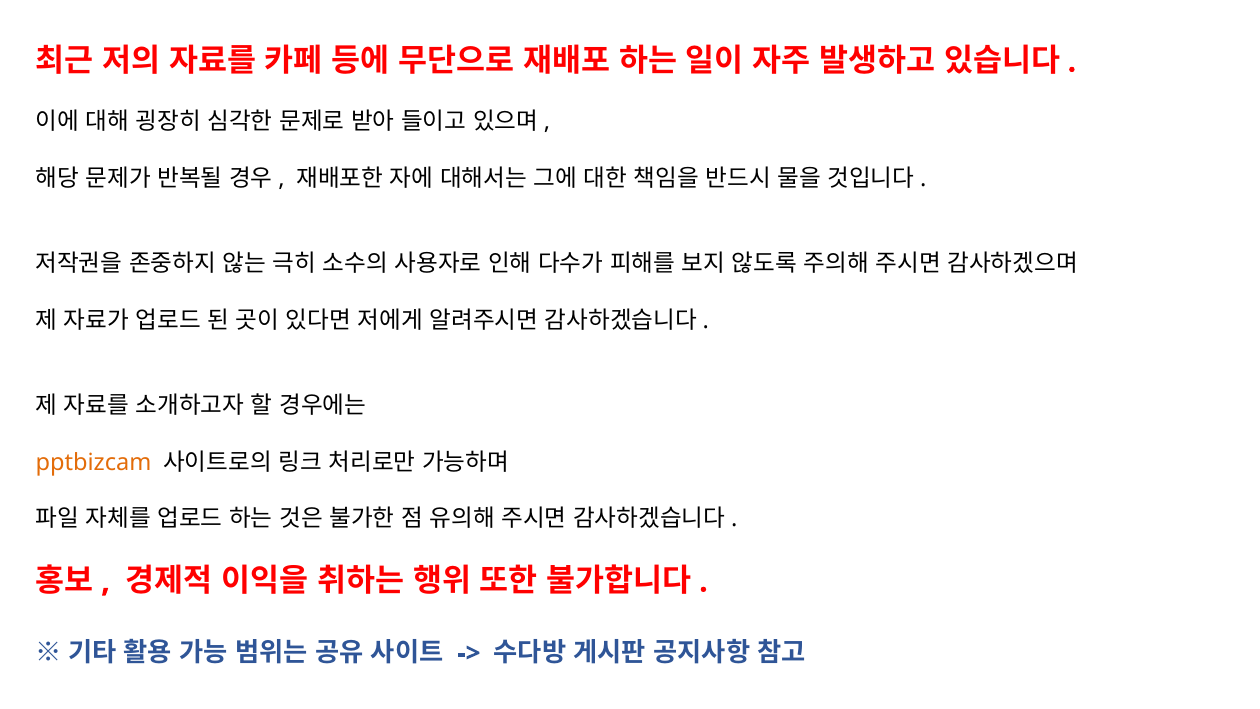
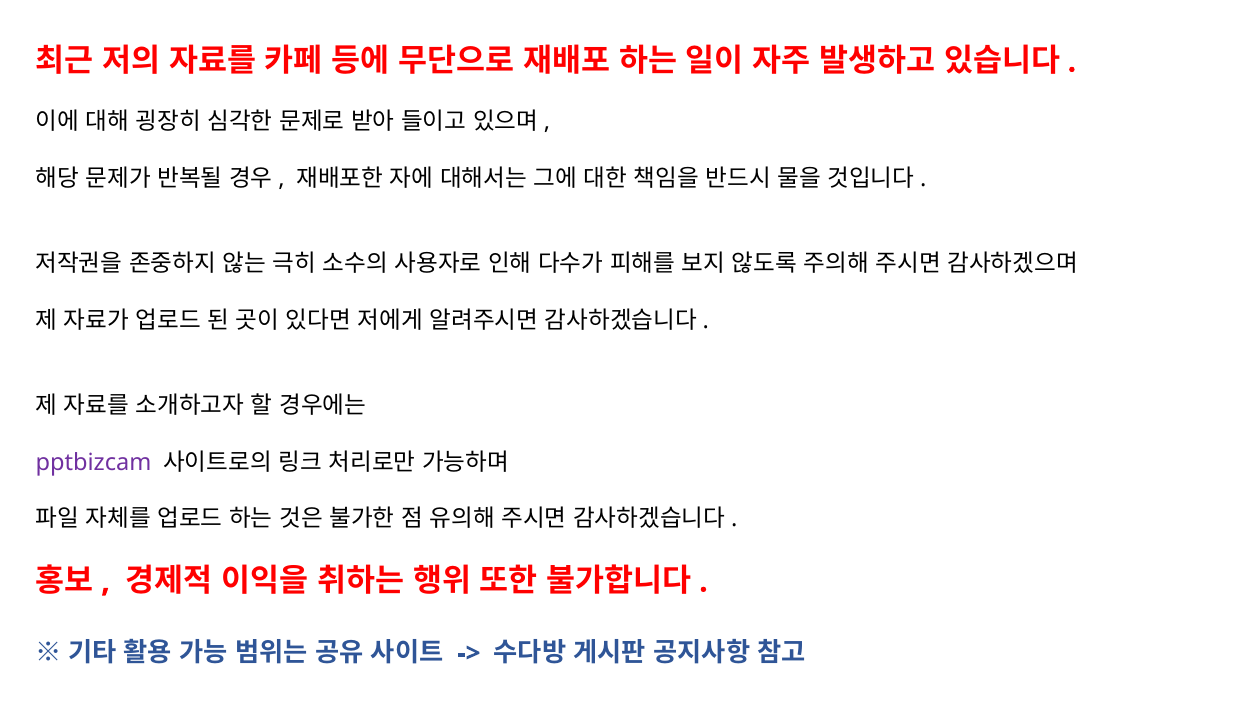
pptbizcam colour: orange -> purple
